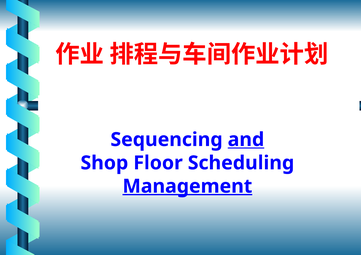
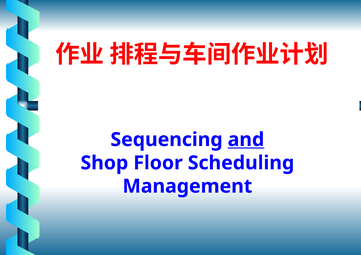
Management underline: present -> none
